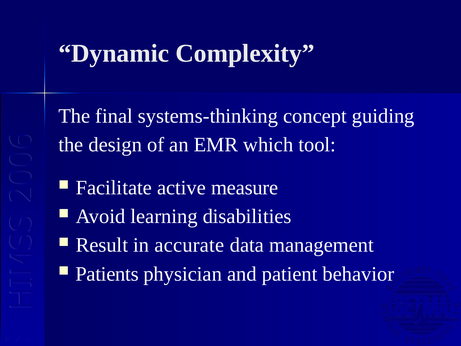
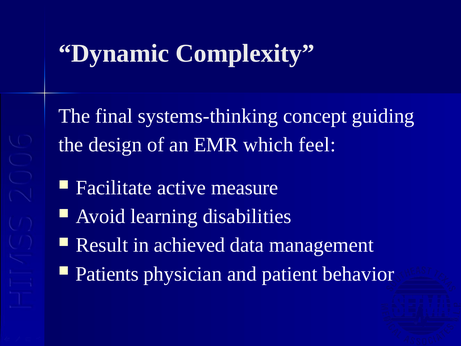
tool: tool -> feel
accurate: accurate -> achieved
